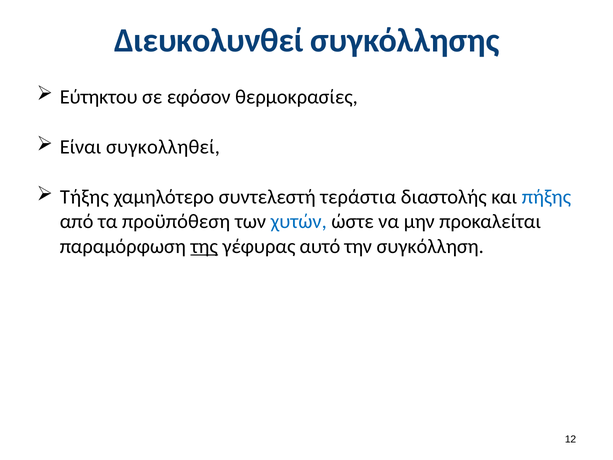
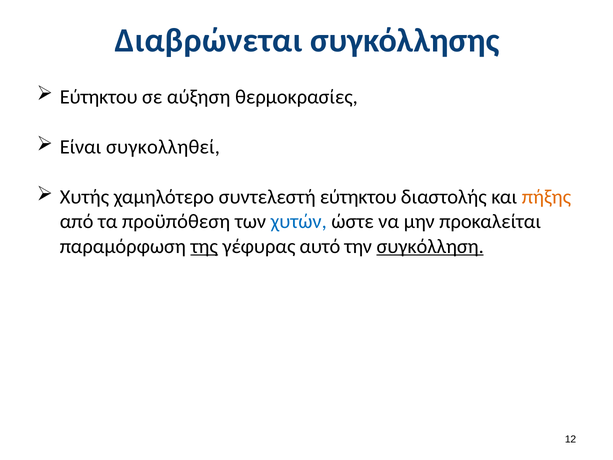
Διευκολυνθεί: Διευκολυνθεί -> Διαβρώνεται
εφόσον: εφόσον -> αύξηση
Τήξης: Τήξης -> Χυτής
συντελεστή τεράστια: τεράστια -> εύτηκτου
πήξης colour: blue -> orange
συγκόλληση underline: none -> present
